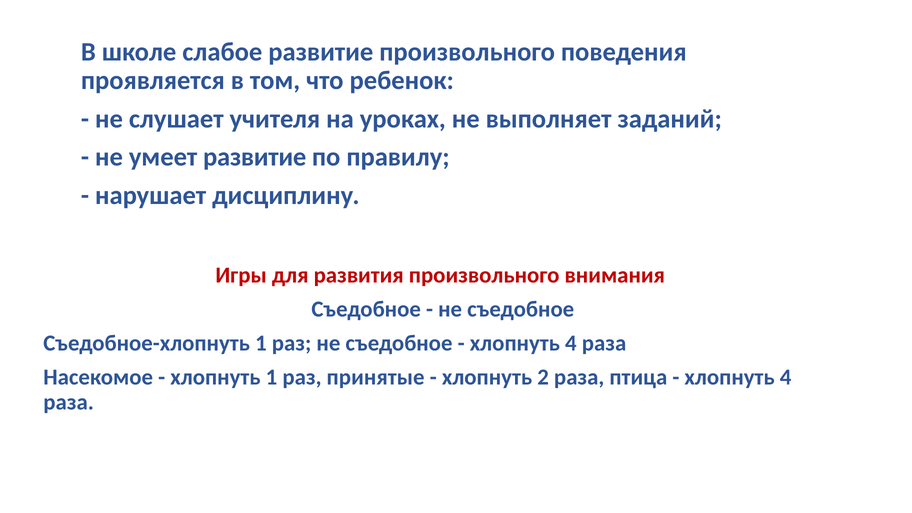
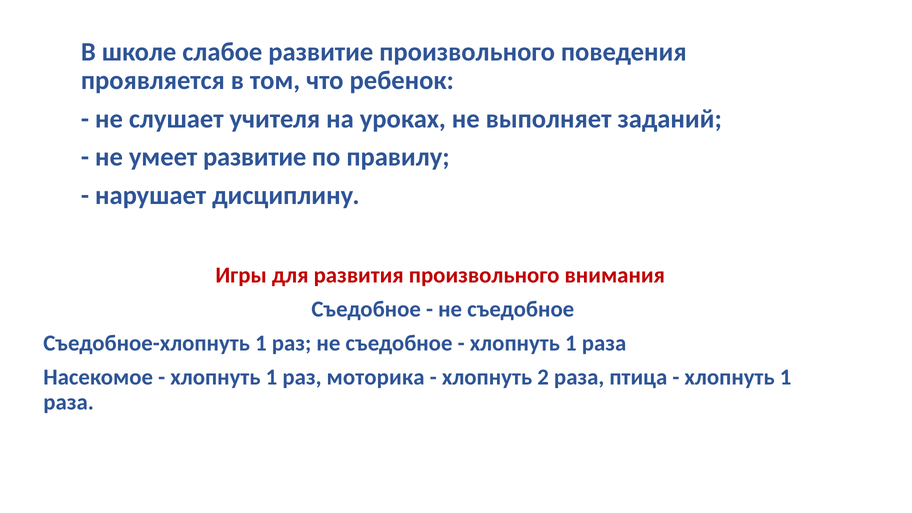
4 at (571, 343): 4 -> 1
принятые: принятые -> моторика
4 at (786, 377): 4 -> 1
